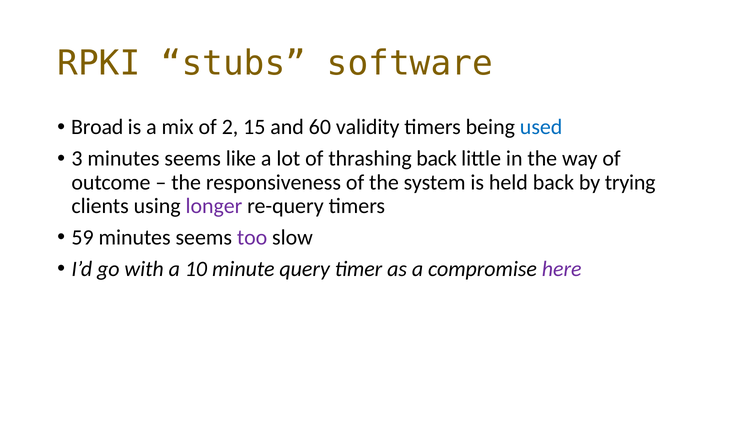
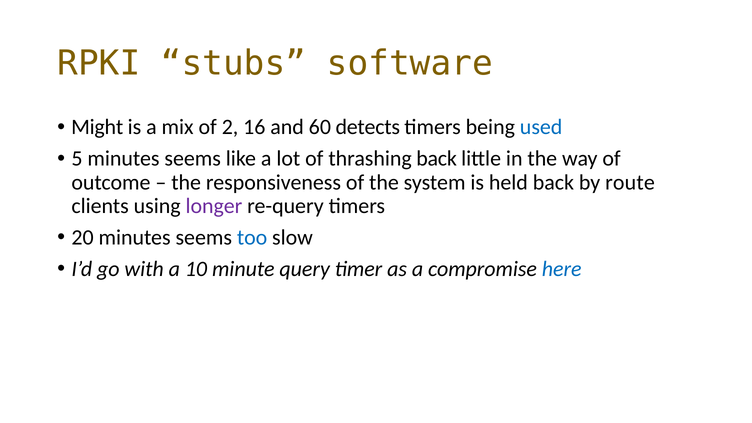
Broad: Broad -> Might
15: 15 -> 16
validity: validity -> detects
3: 3 -> 5
trying: trying -> route
59: 59 -> 20
too colour: purple -> blue
here colour: purple -> blue
